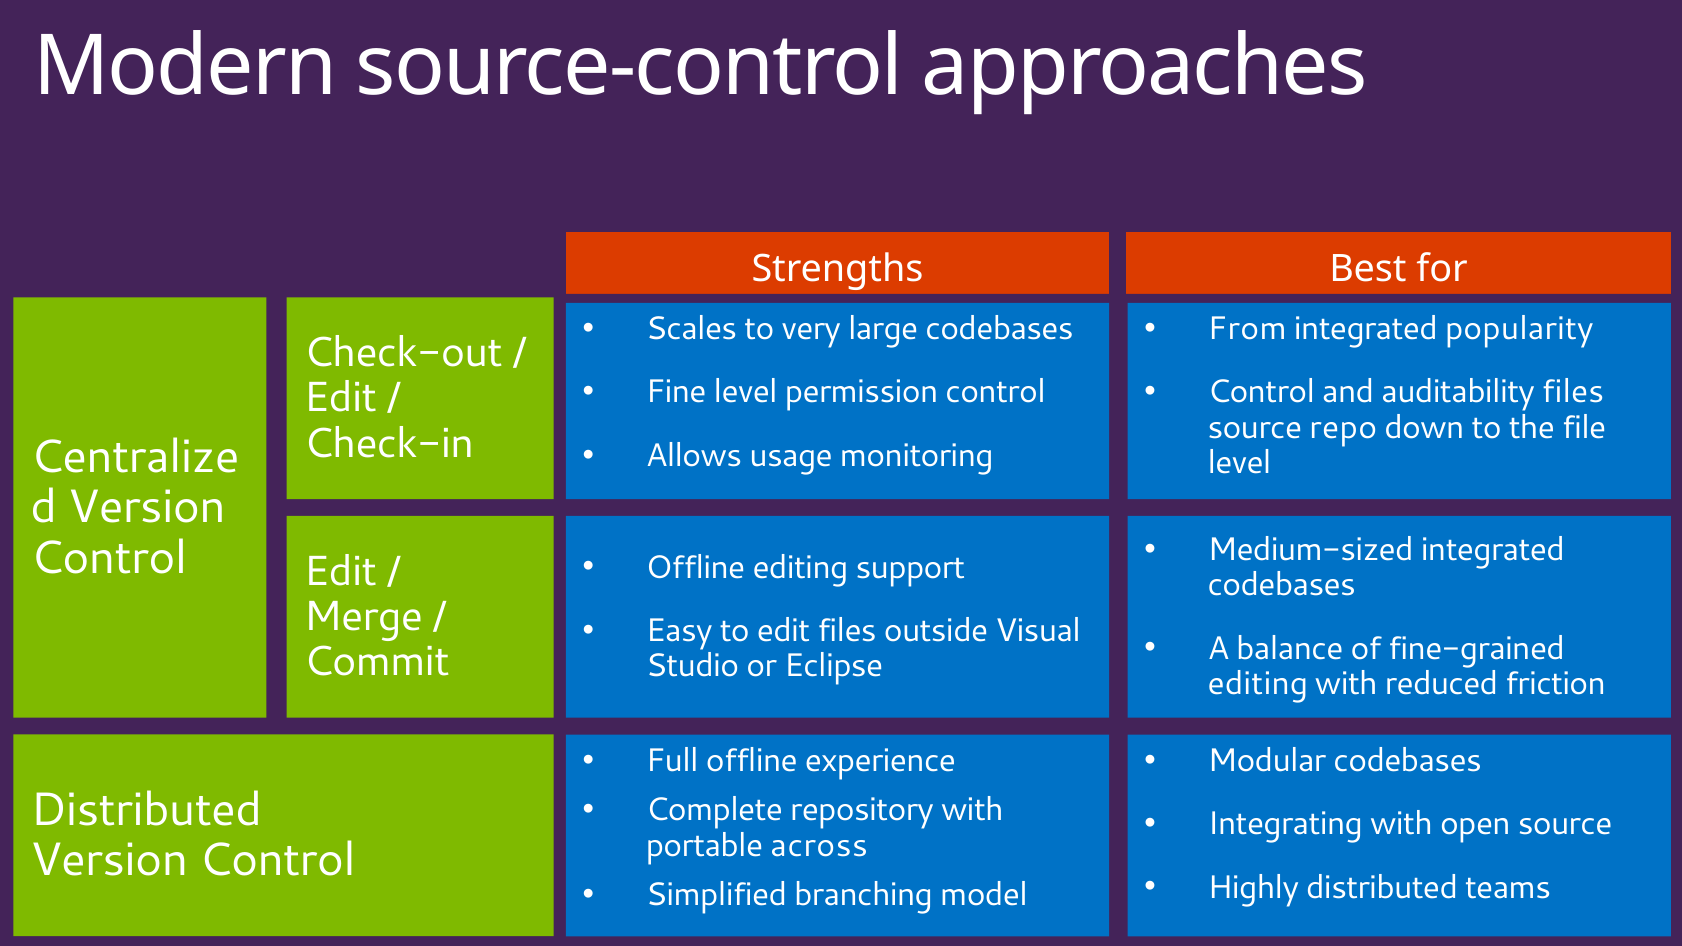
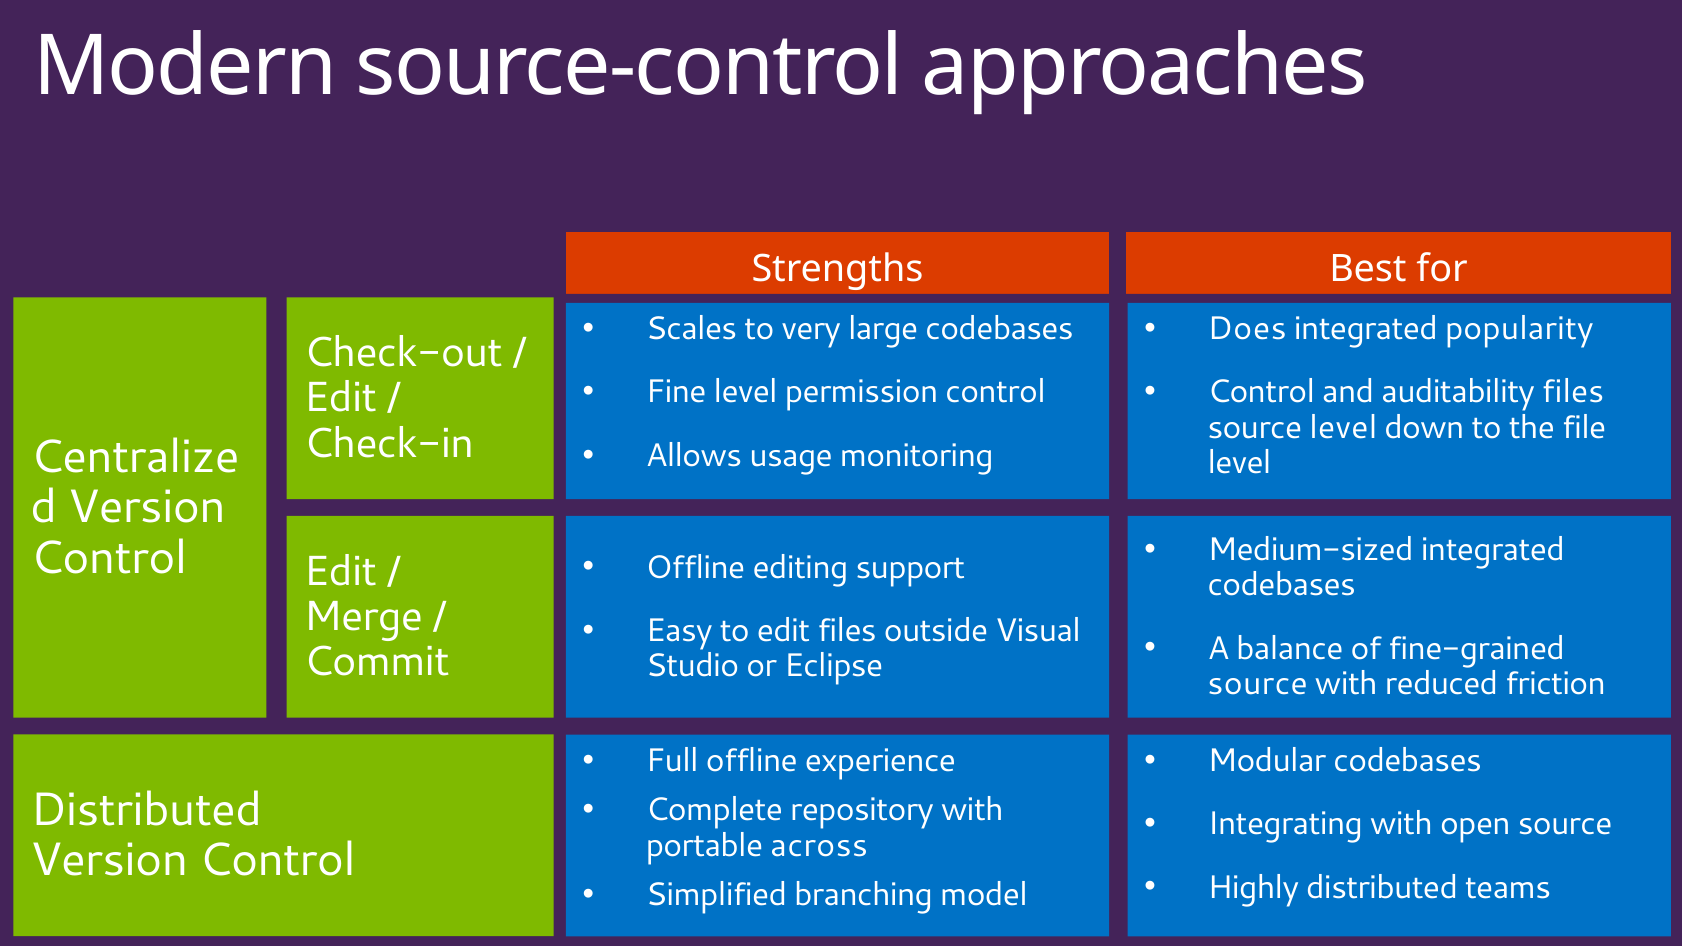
From: From -> Does
source repo: repo -> level
editing at (1258, 684): editing -> source
